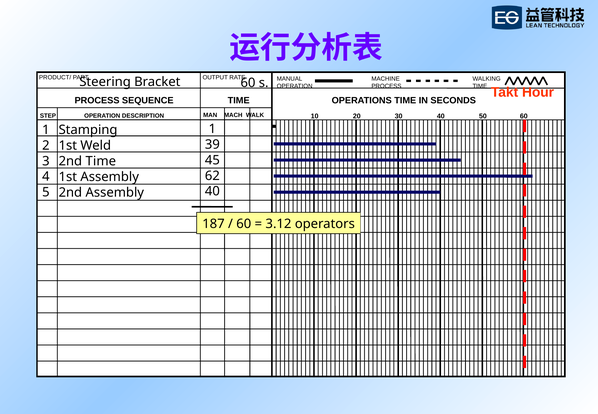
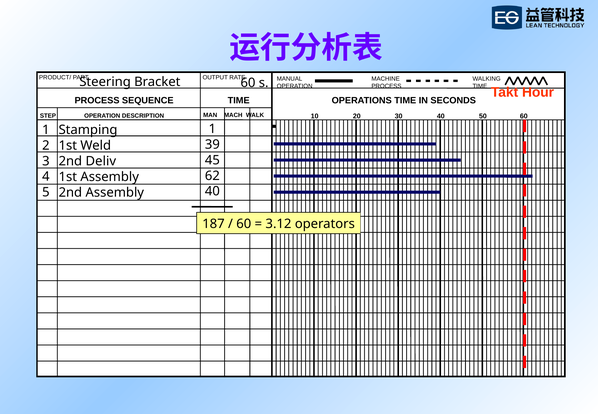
2nd Time: Time -> Deliv
